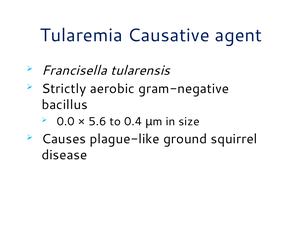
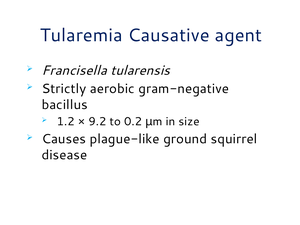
0.0: 0.0 -> 1.2
5.6: 5.6 -> 9.2
0.4: 0.4 -> 0.2
